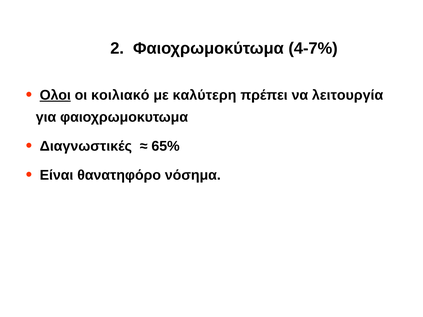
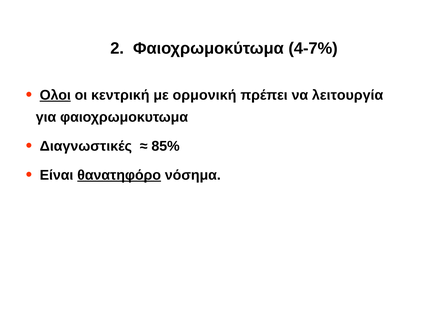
κοιλιακό: κοιλιακό -> κεντρική
καλύτερη: καλύτερη -> ορμονική
65%: 65% -> 85%
θανατηφόρο underline: none -> present
